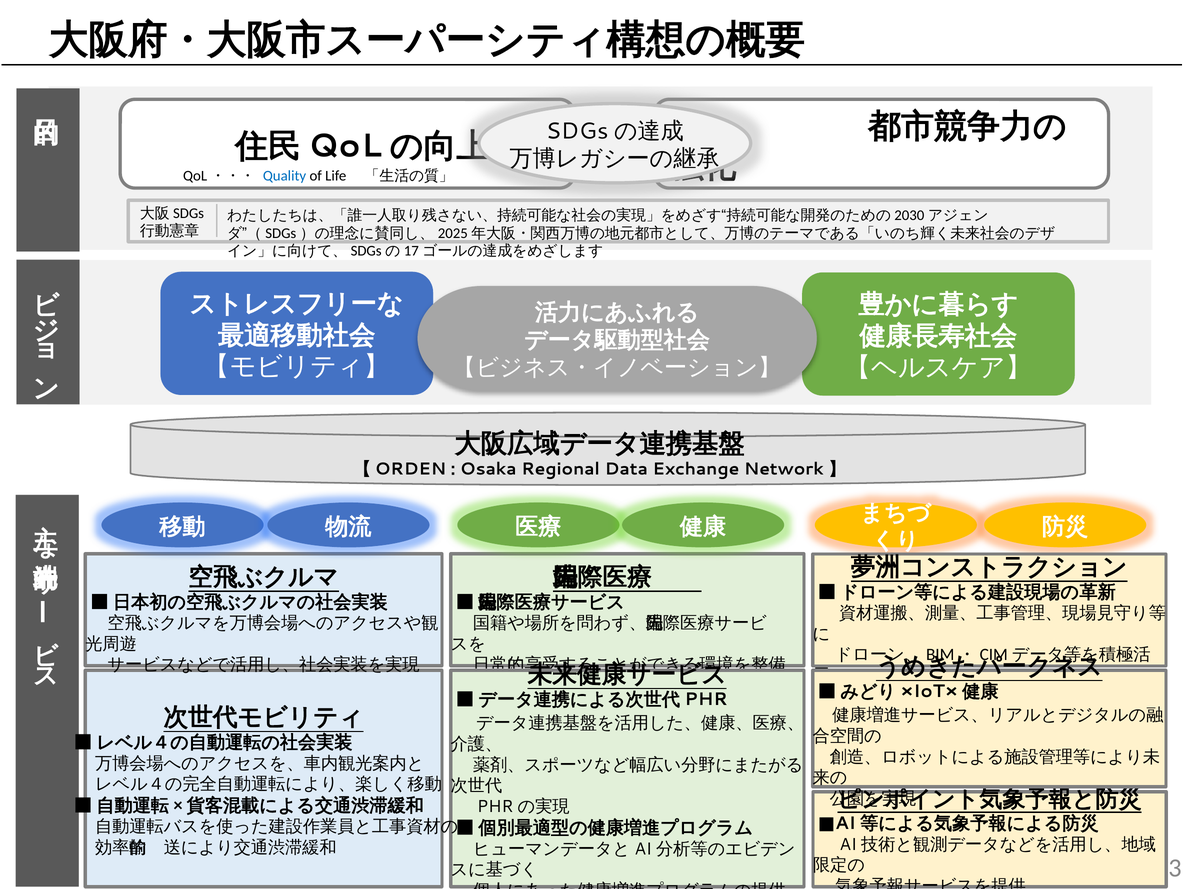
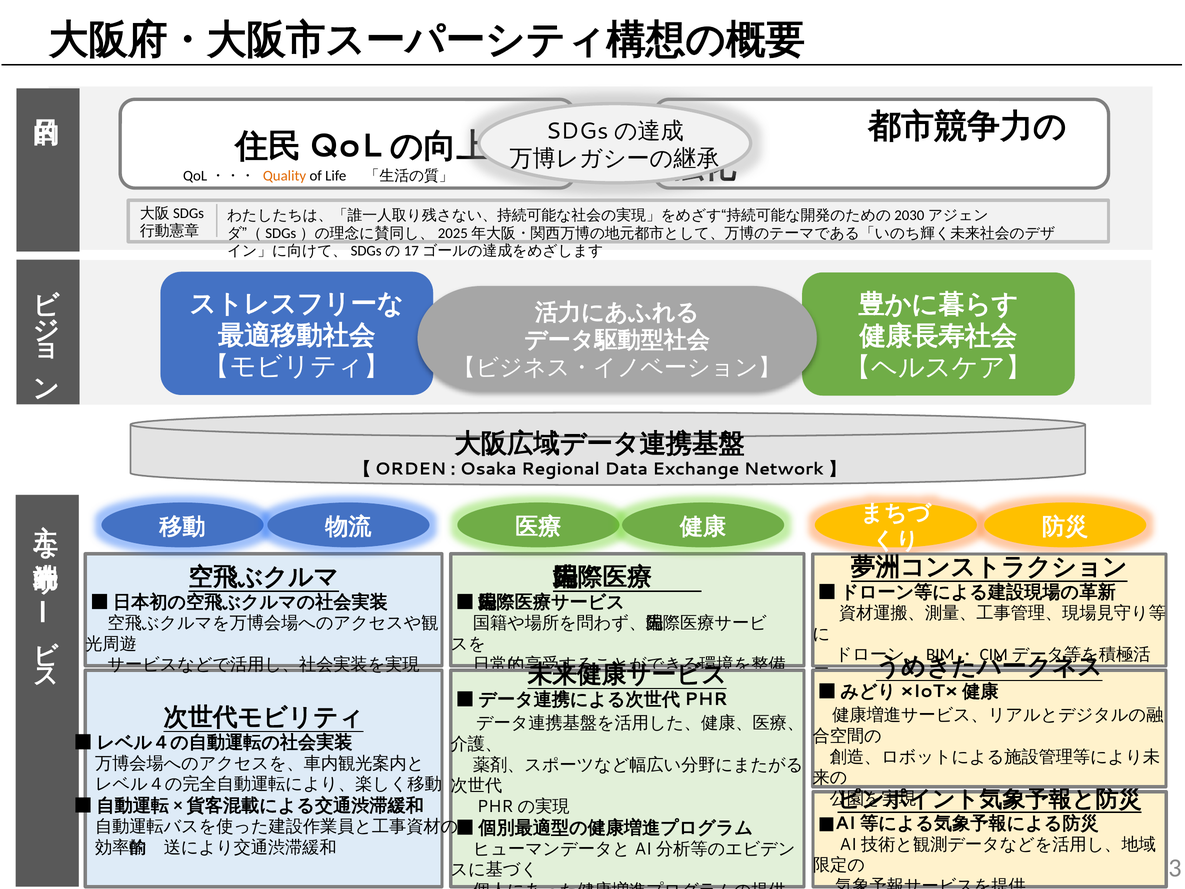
Quality colour: blue -> orange
